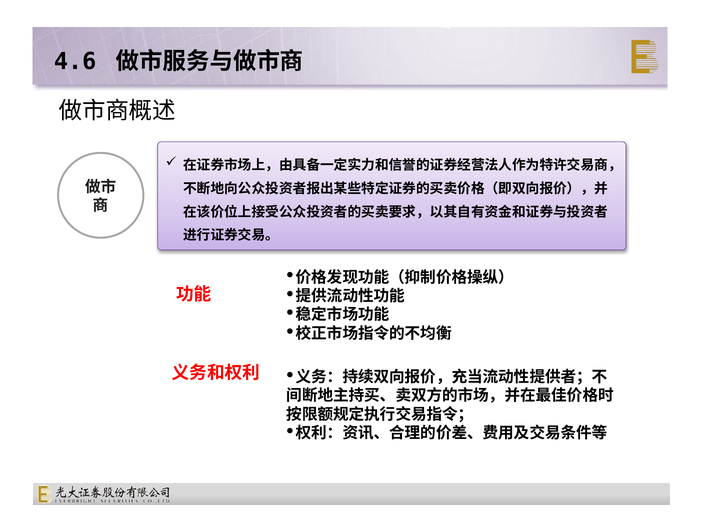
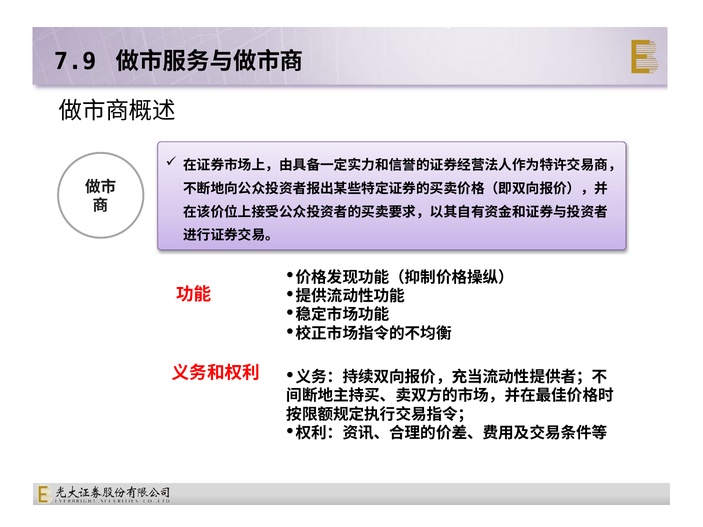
4.6: 4.6 -> 7.9
